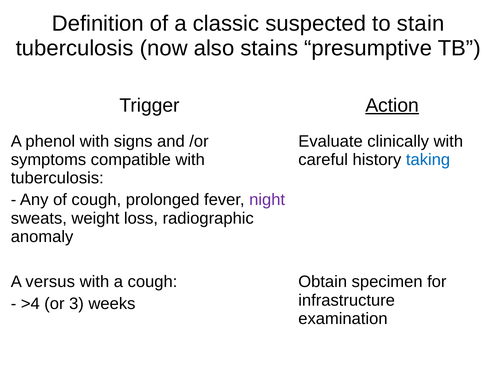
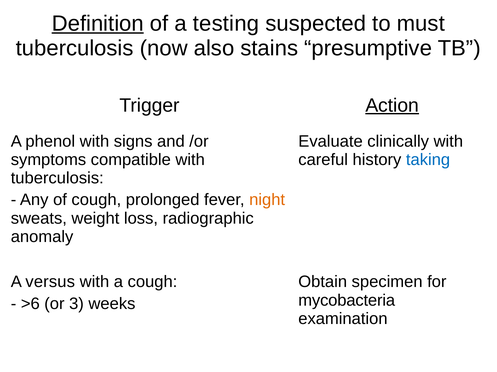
Definition underline: none -> present
classic: classic -> testing
stain: stain -> must
night colour: purple -> orange
infrastructure: infrastructure -> mycobacteria
>4: >4 -> >6
